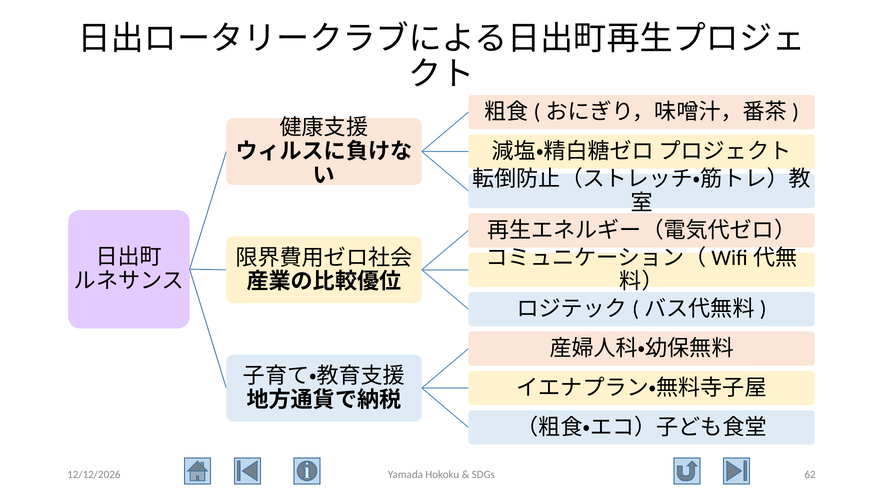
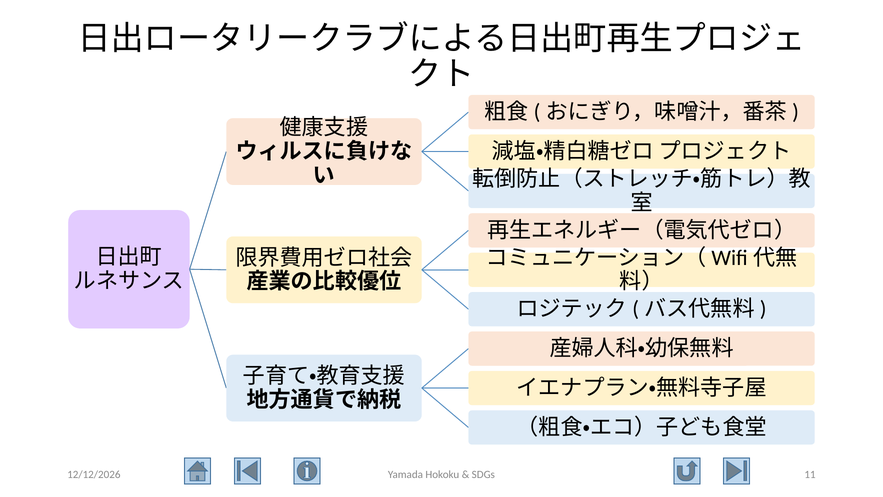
62: 62 -> 11
